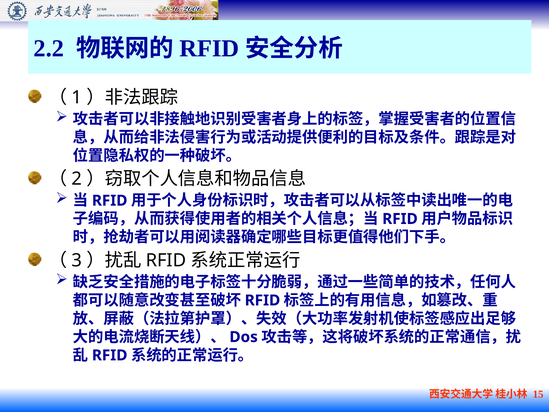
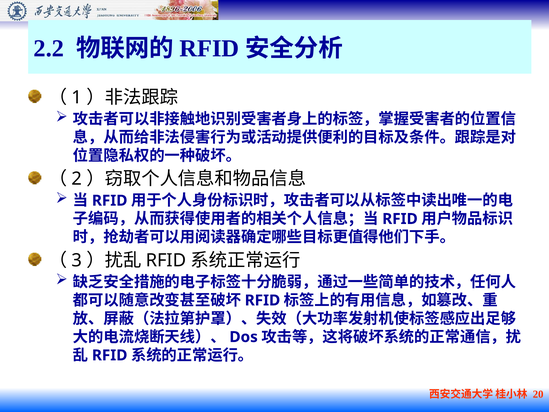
15: 15 -> 20
